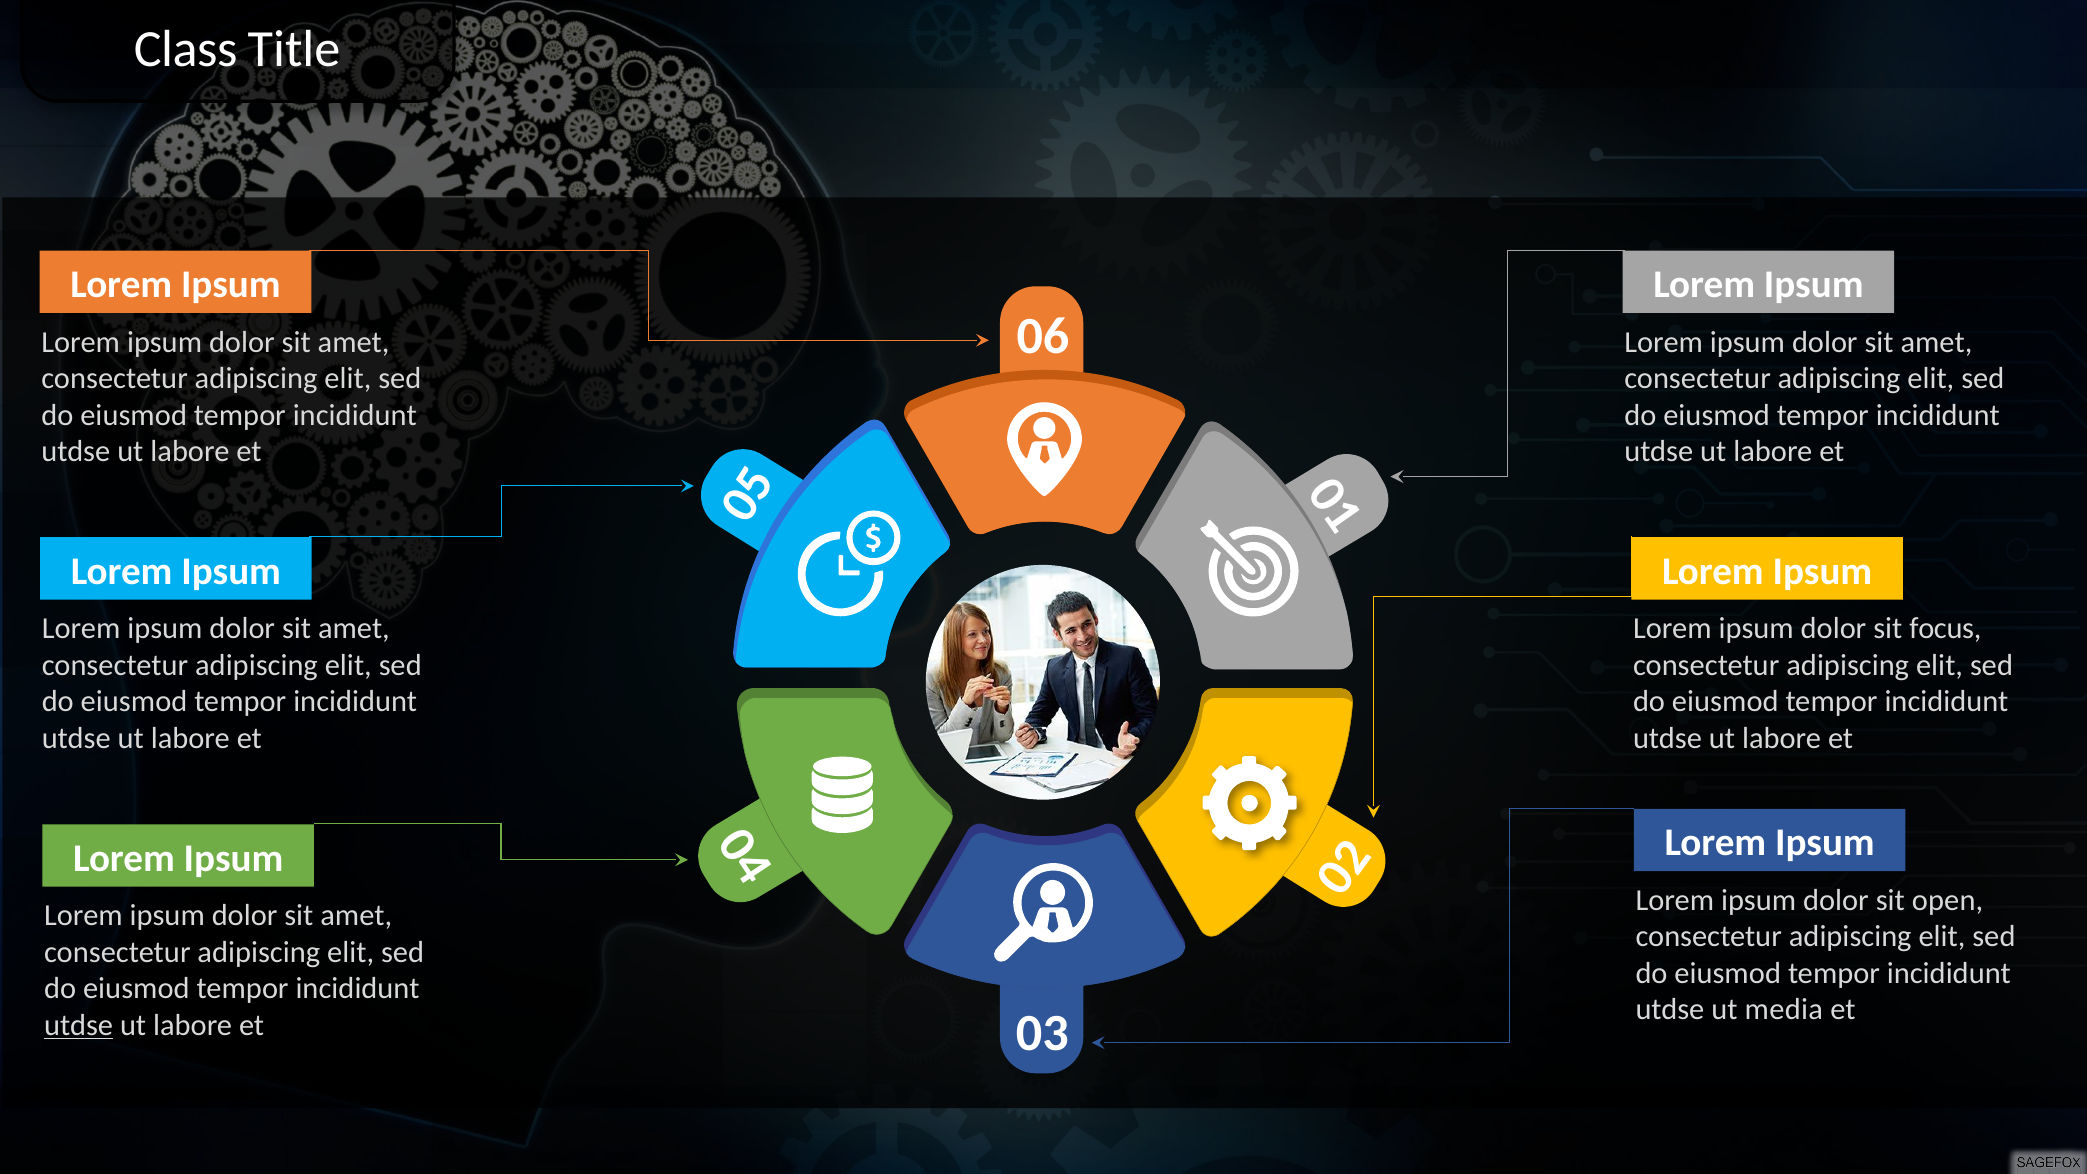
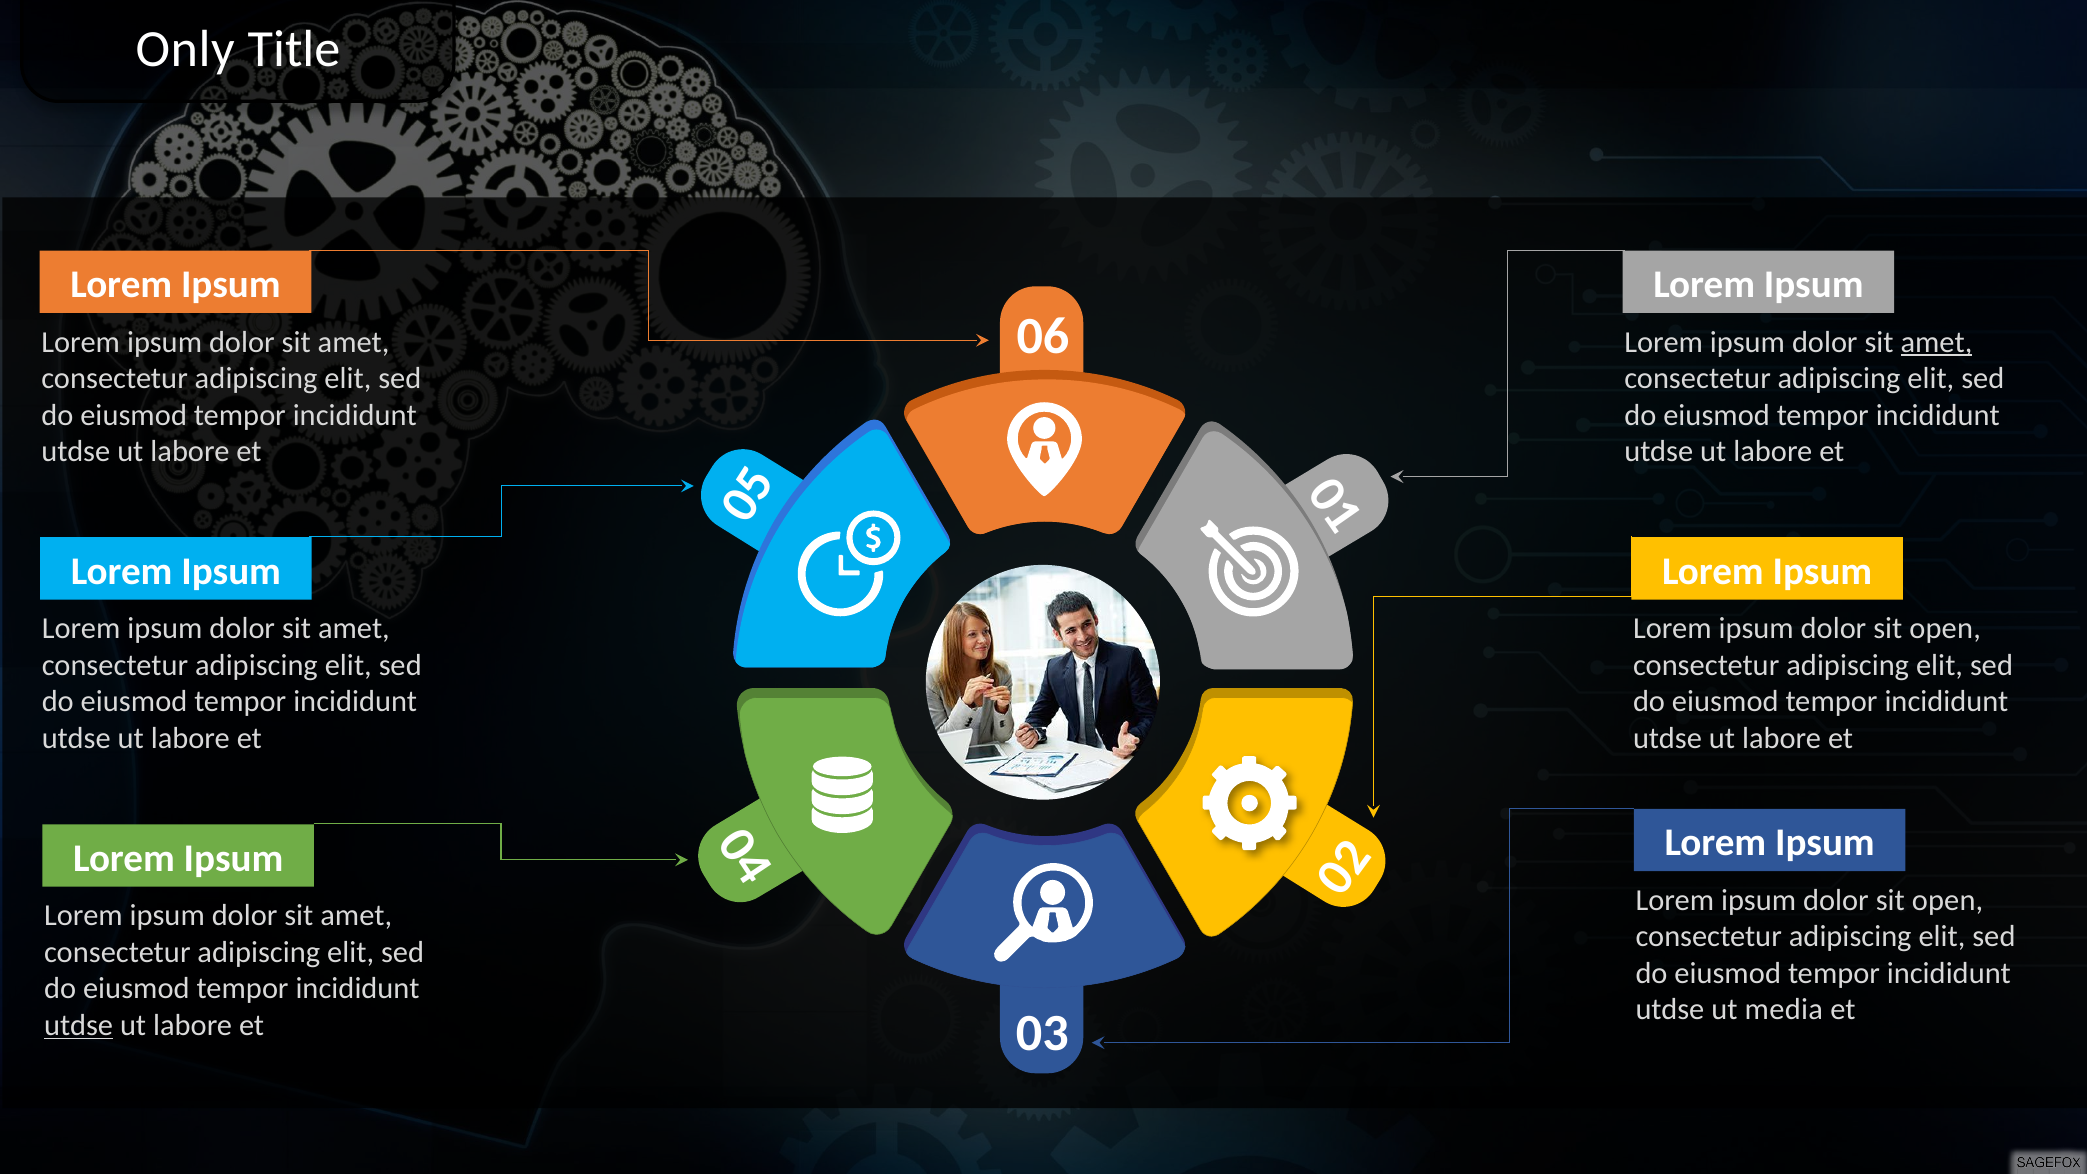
Class: Class -> Only
amet at (1936, 342) underline: none -> present
focus at (1945, 629): focus -> open
